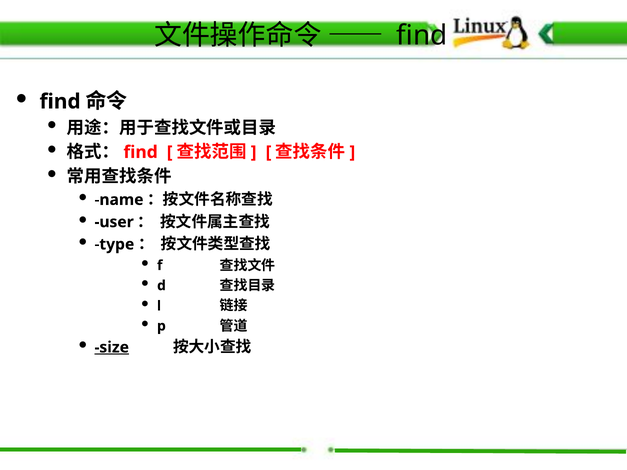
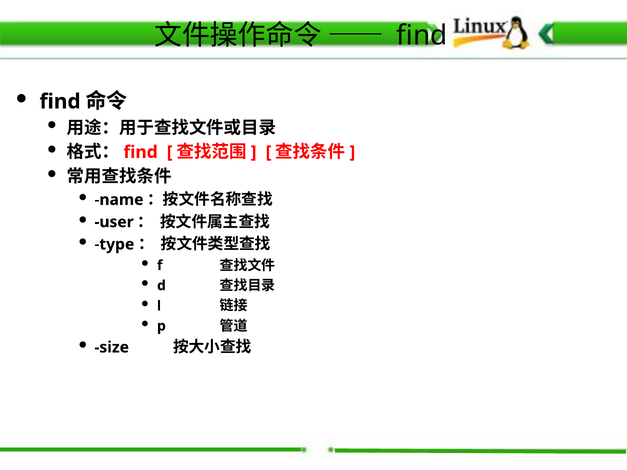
size underline: present -> none
